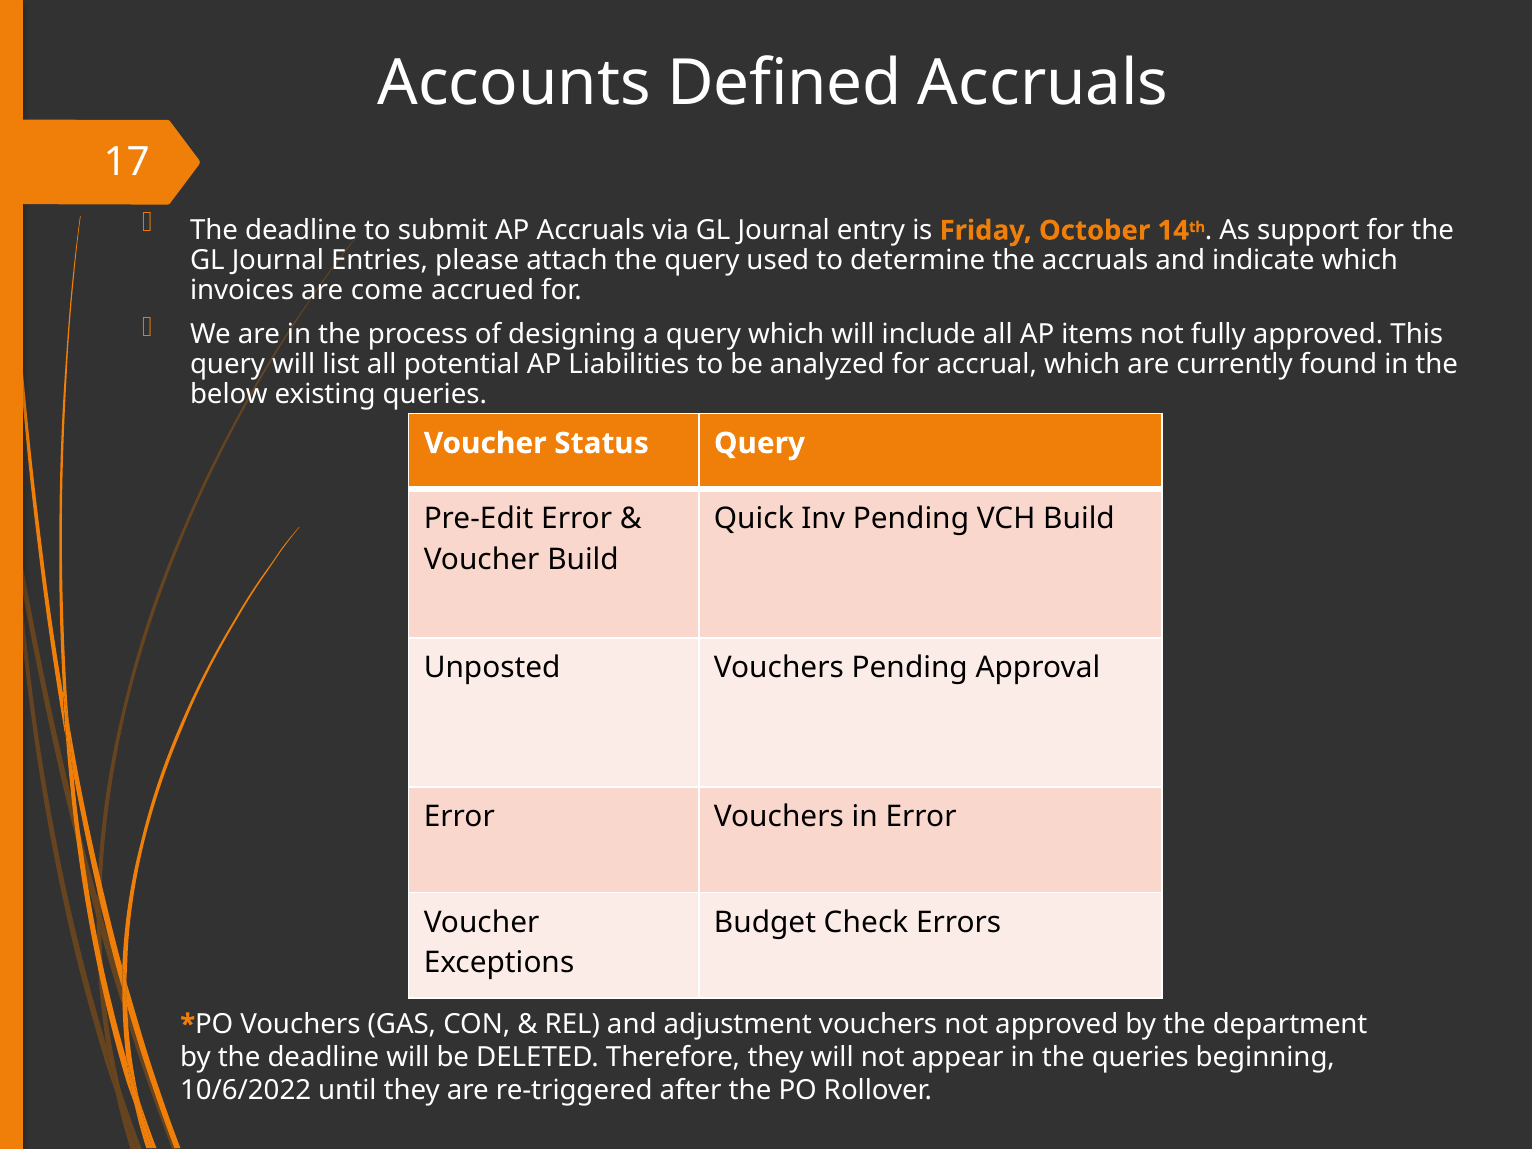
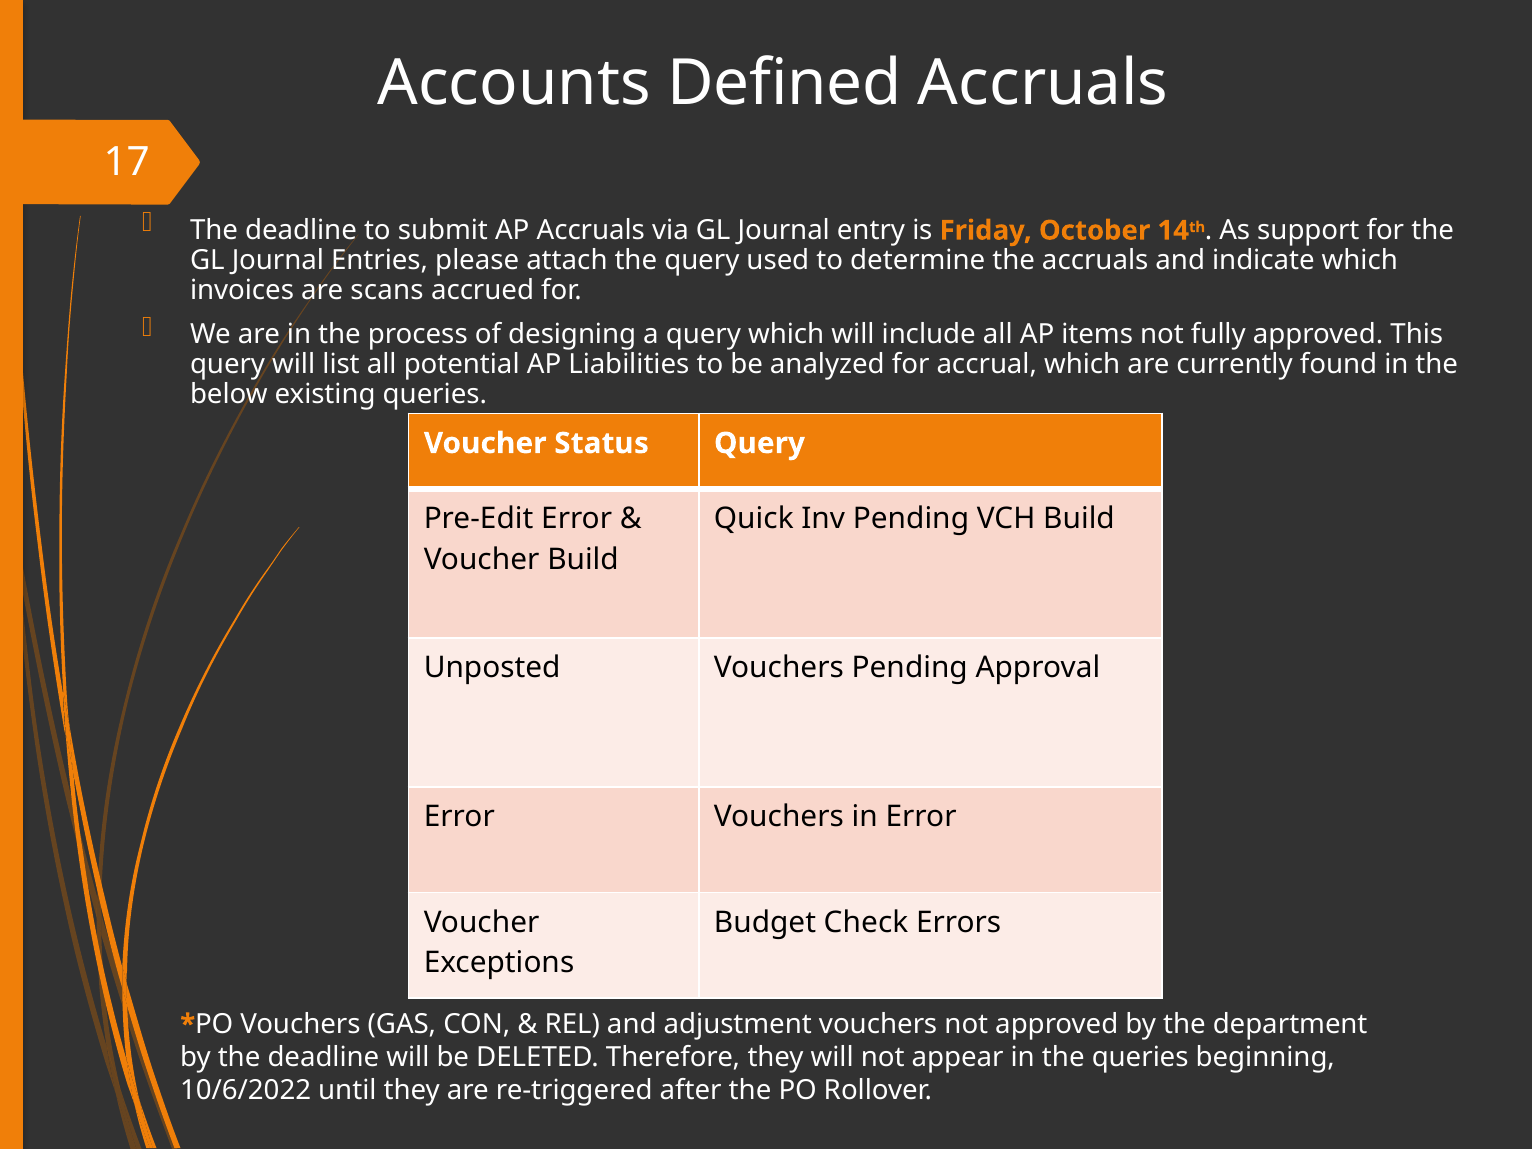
come: come -> scans
